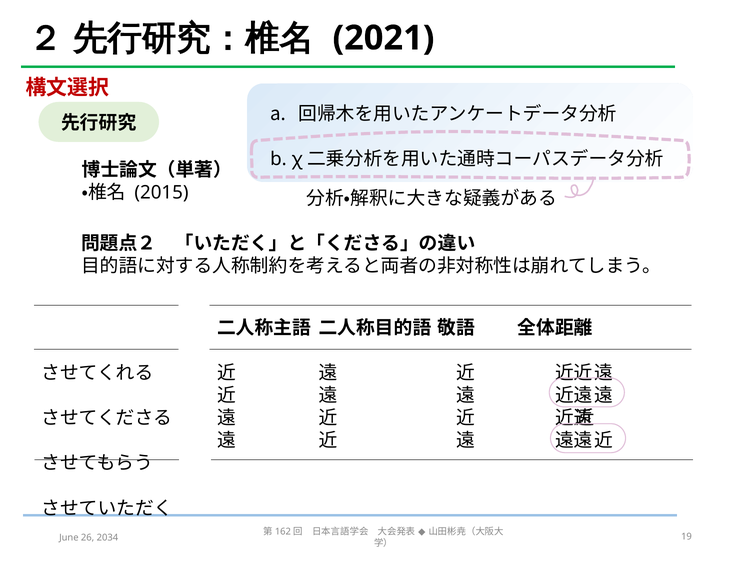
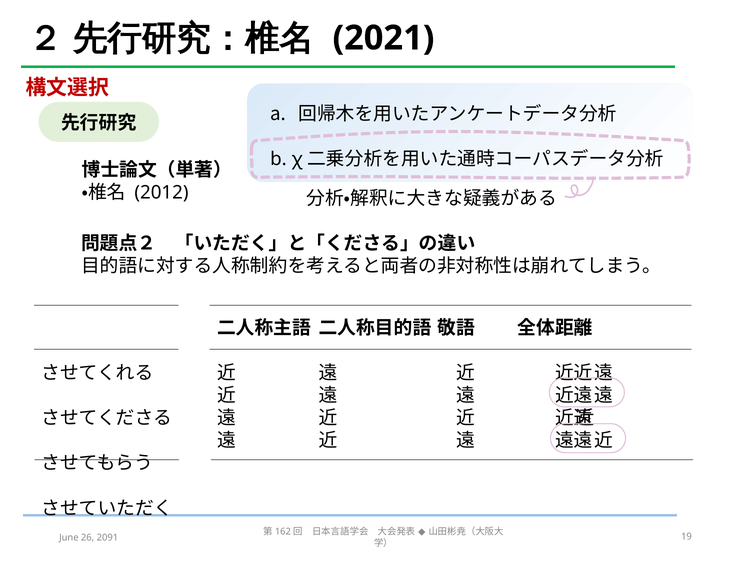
2015: 2015 -> 2012
2034: 2034 -> 2091
